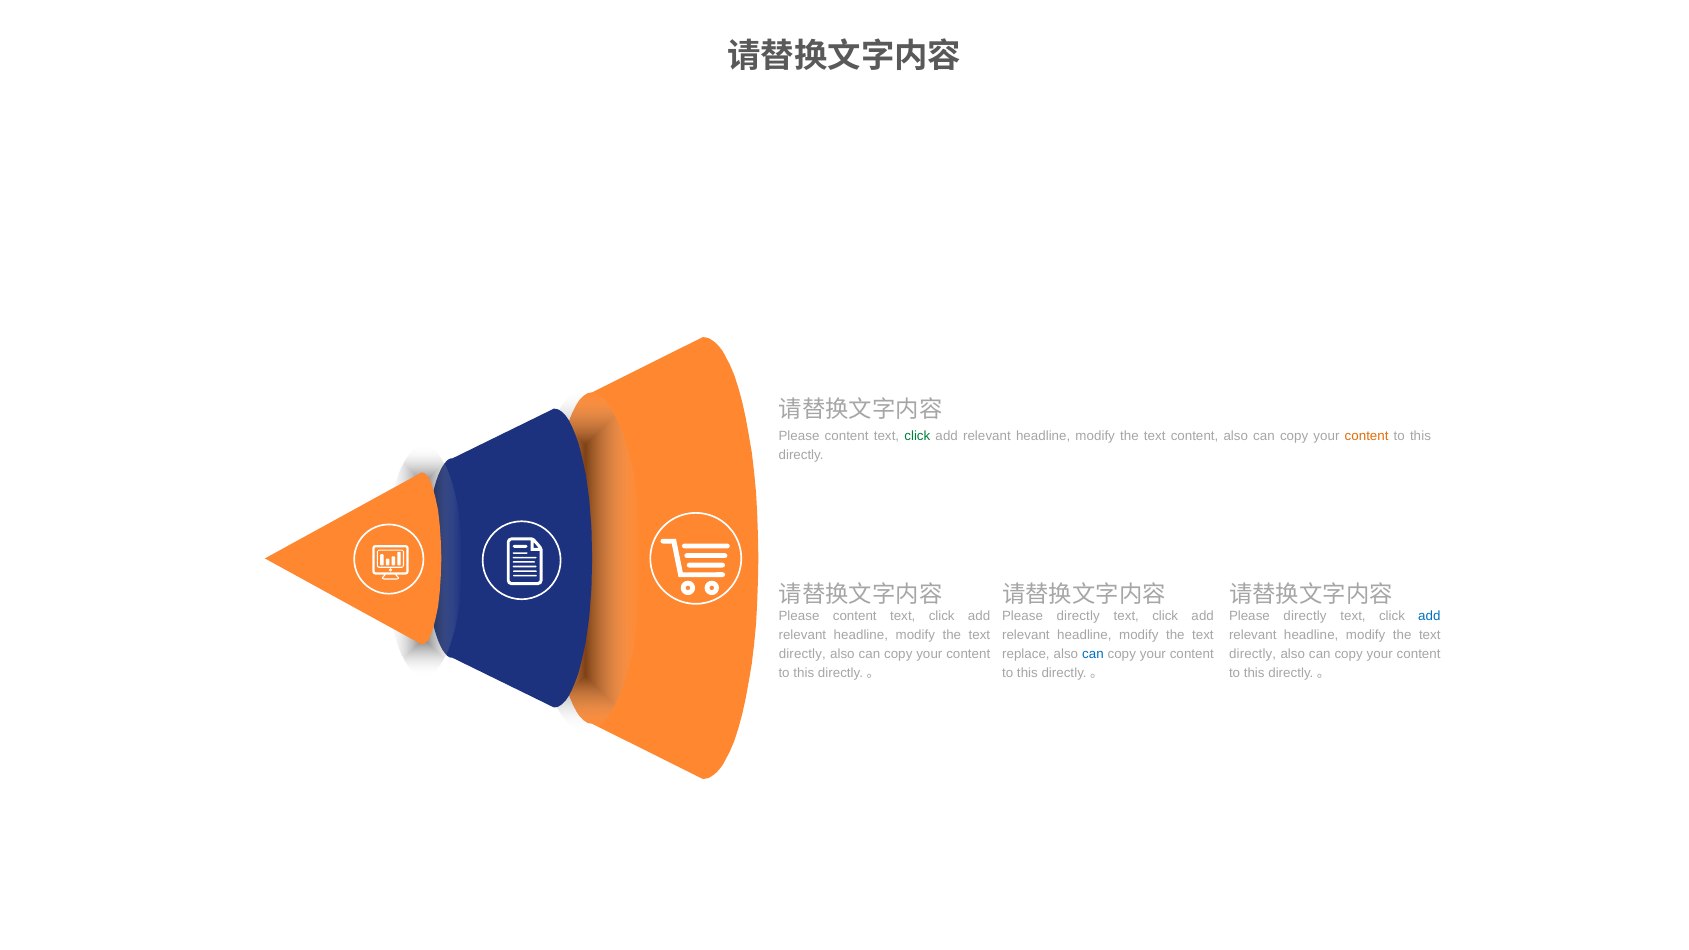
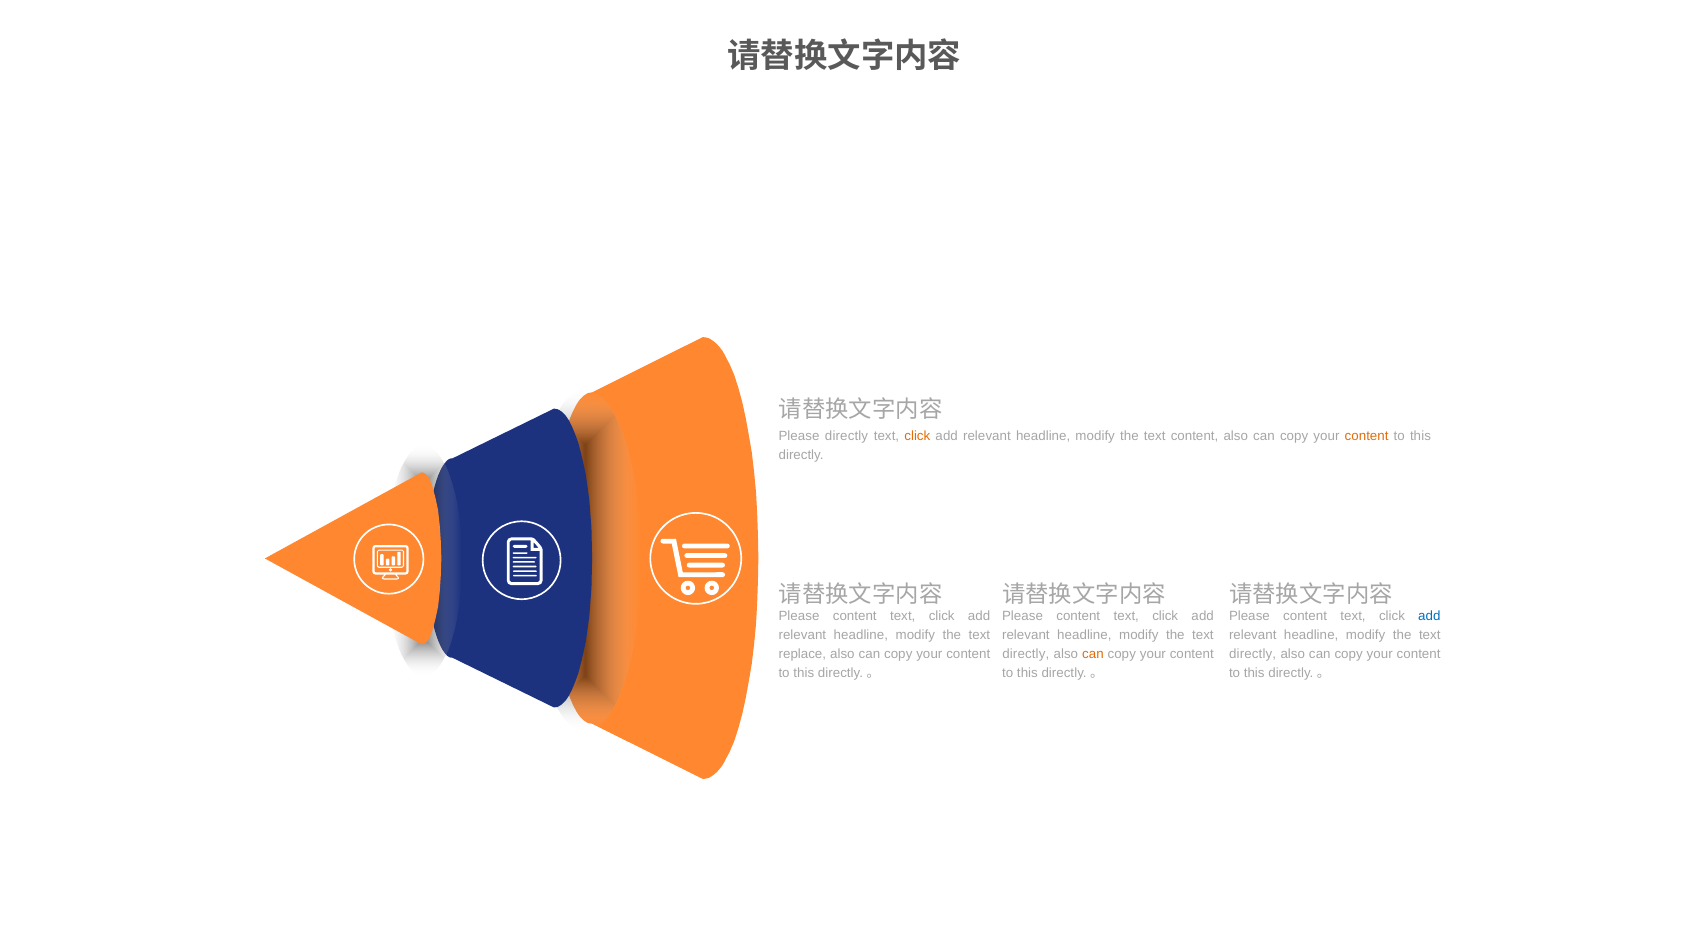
content at (847, 436): content -> directly
click at (917, 436) colour: green -> orange
directly at (1078, 616): directly -> content
directly at (1305, 616): directly -> content
directly at (802, 654): directly -> replace
replace at (1026, 654): replace -> directly
can at (1093, 654) colour: blue -> orange
